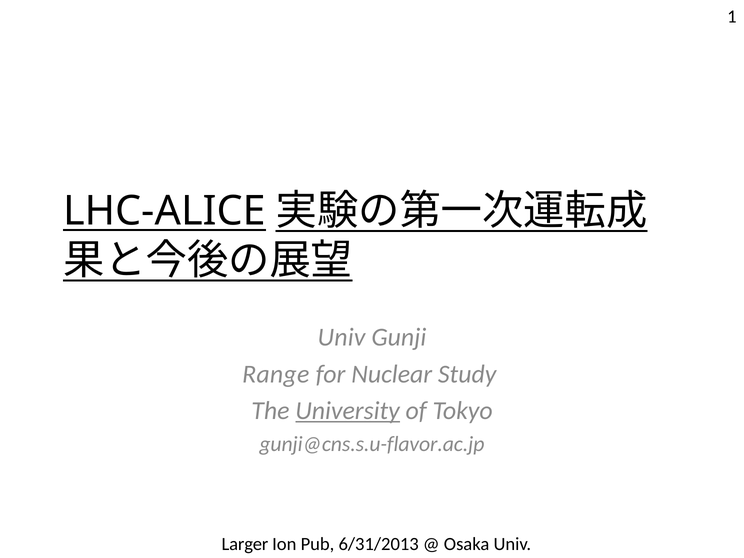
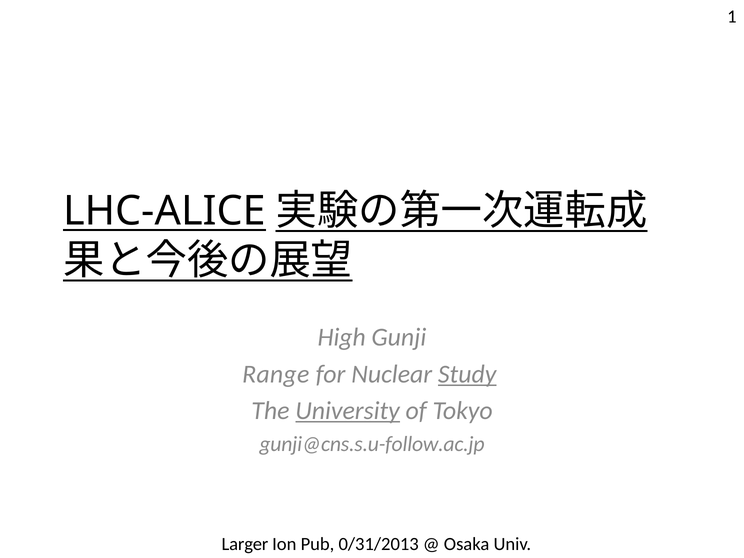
Univ at (342, 337): Univ -> High
Study underline: none -> present
gunji@cns.s.u-flavor.ac.jp: gunji@cns.s.u-flavor.ac.jp -> gunji@cns.s.u-follow.ac.jp
6/31/2013: 6/31/2013 -> 0/31/2013
